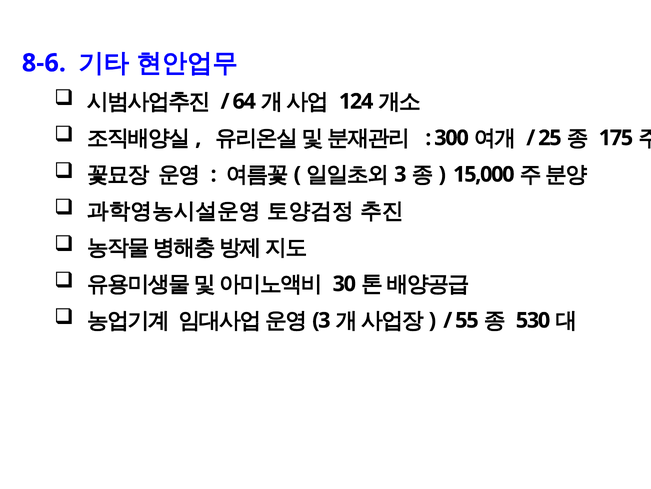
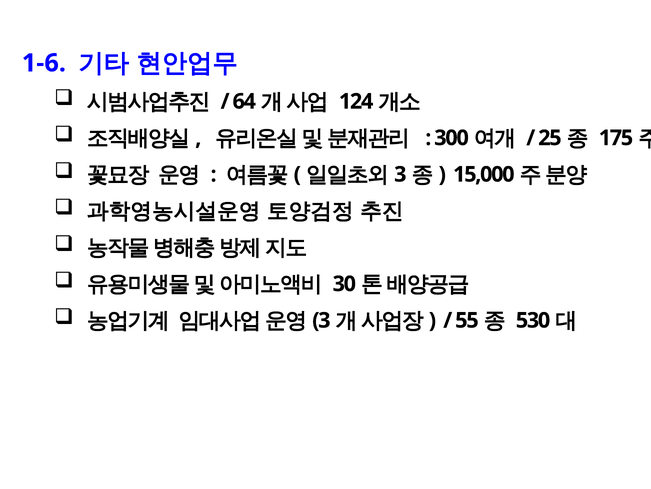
8-6: 8-6 -> 1-6
